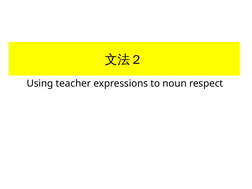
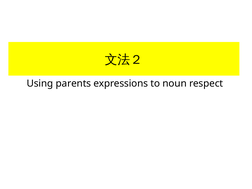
teacher: teacher -> parents
